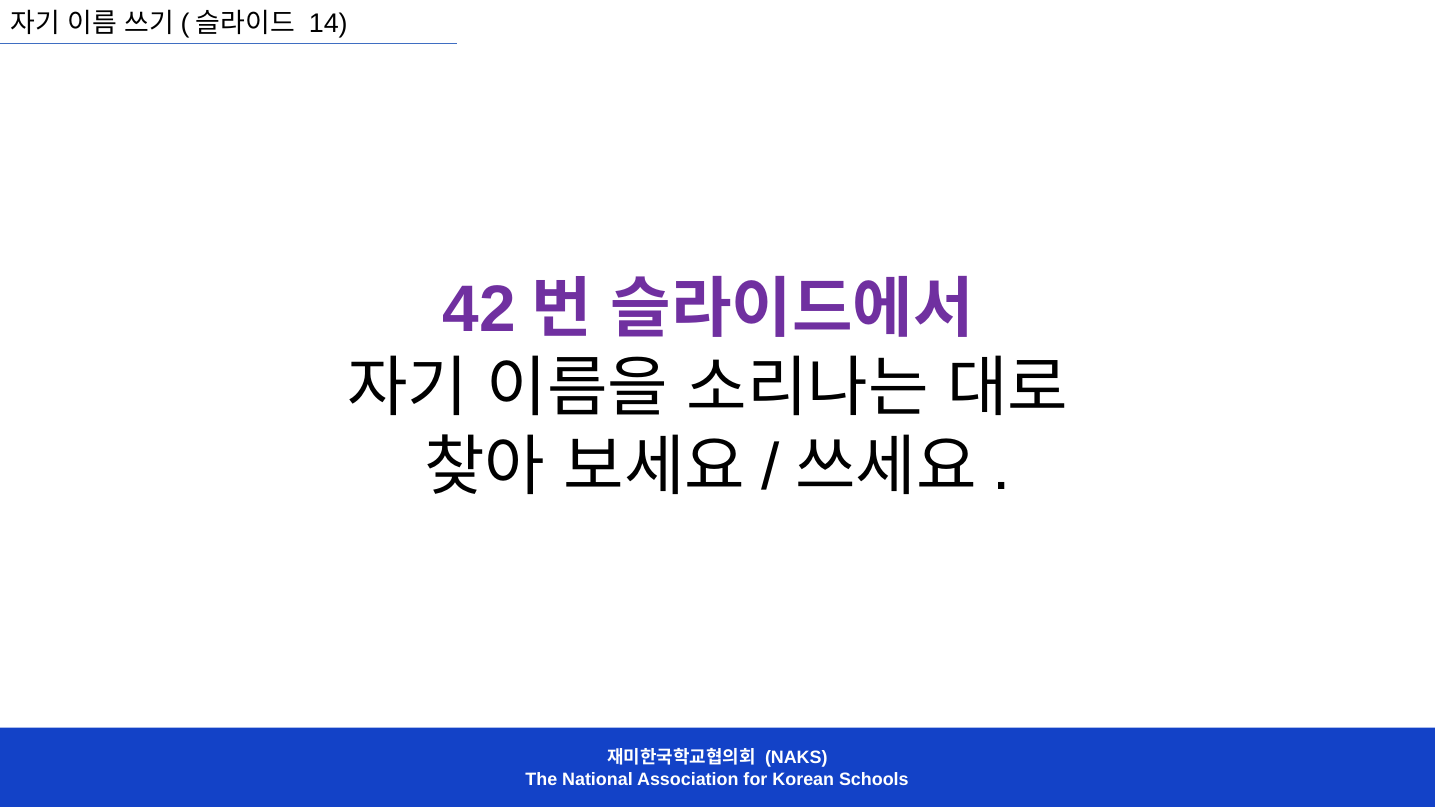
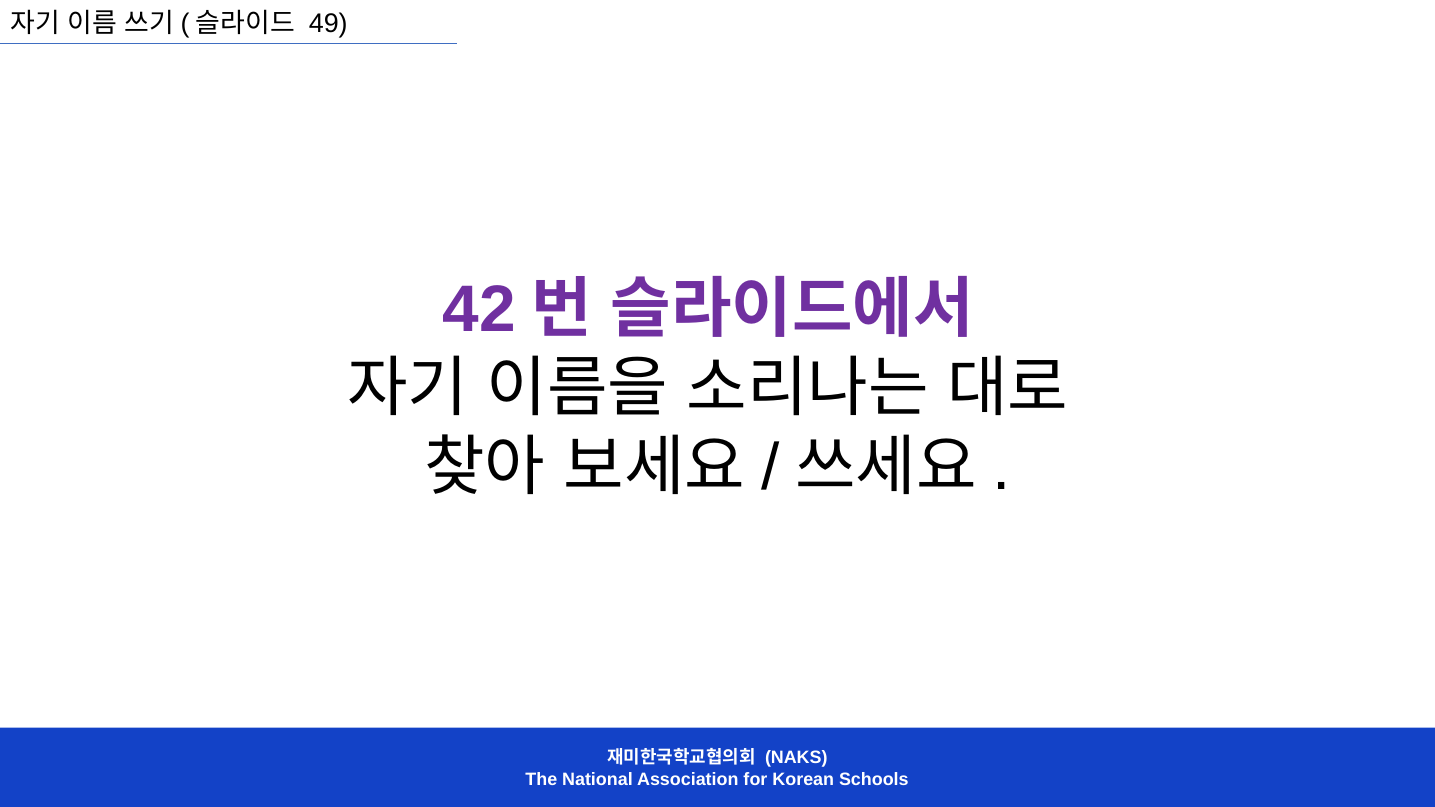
14: 14 -> 49
